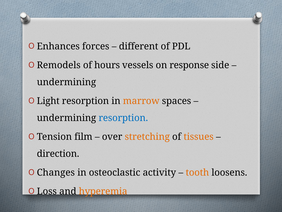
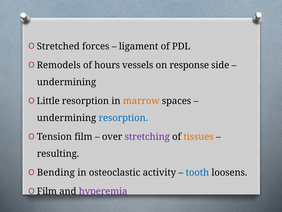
Enhances: Enhances -> Stretched
different: different -> ligament
Light: Light -> Little
stretching colour: orange -> purple
direction: direction -> resulting
Changes: Changes -> Bending
tooth colour: orange -> blue
Loss at (47, 191): Loss -> Film
hyperemia colour: orange -> purple
